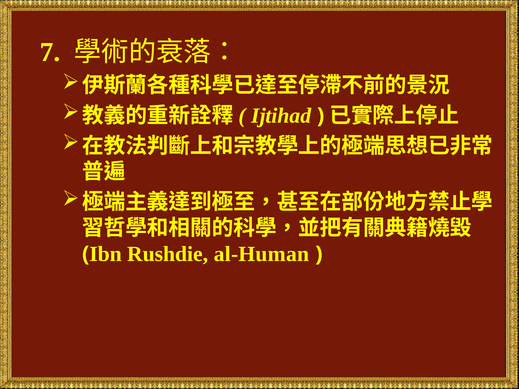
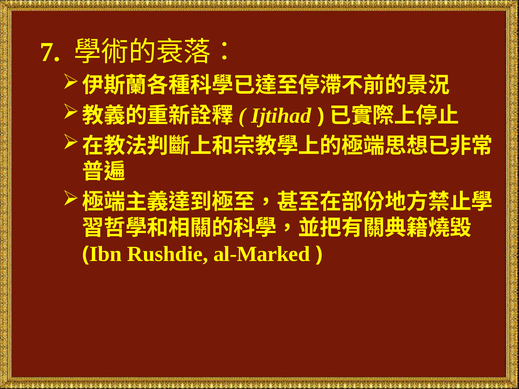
al-Human: al-Human -> al-Marked
